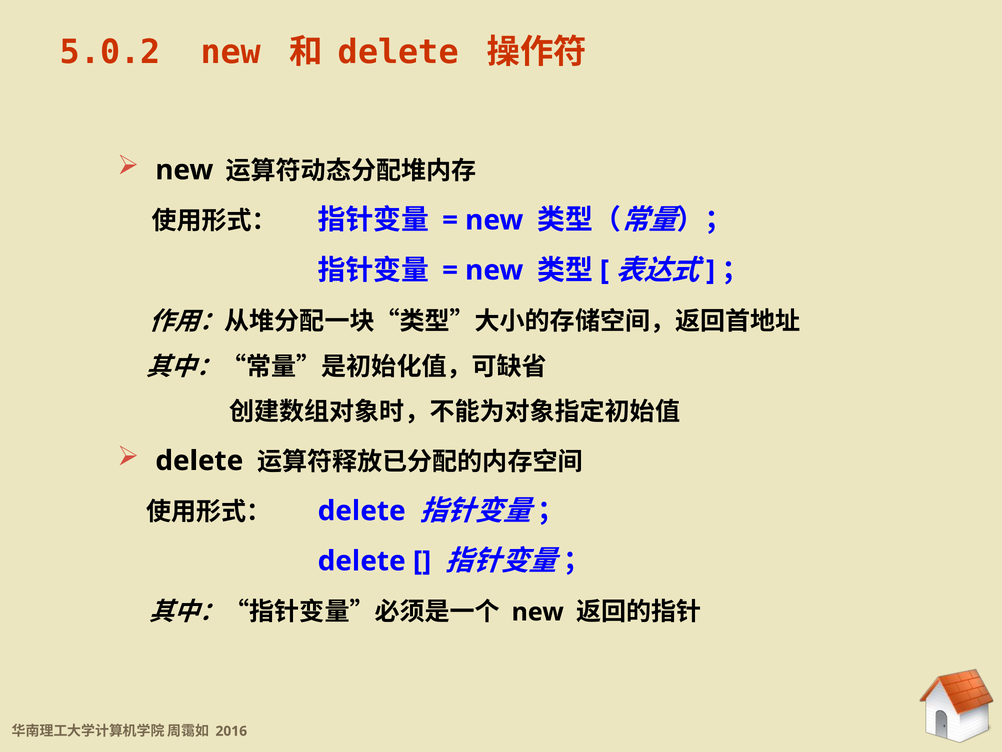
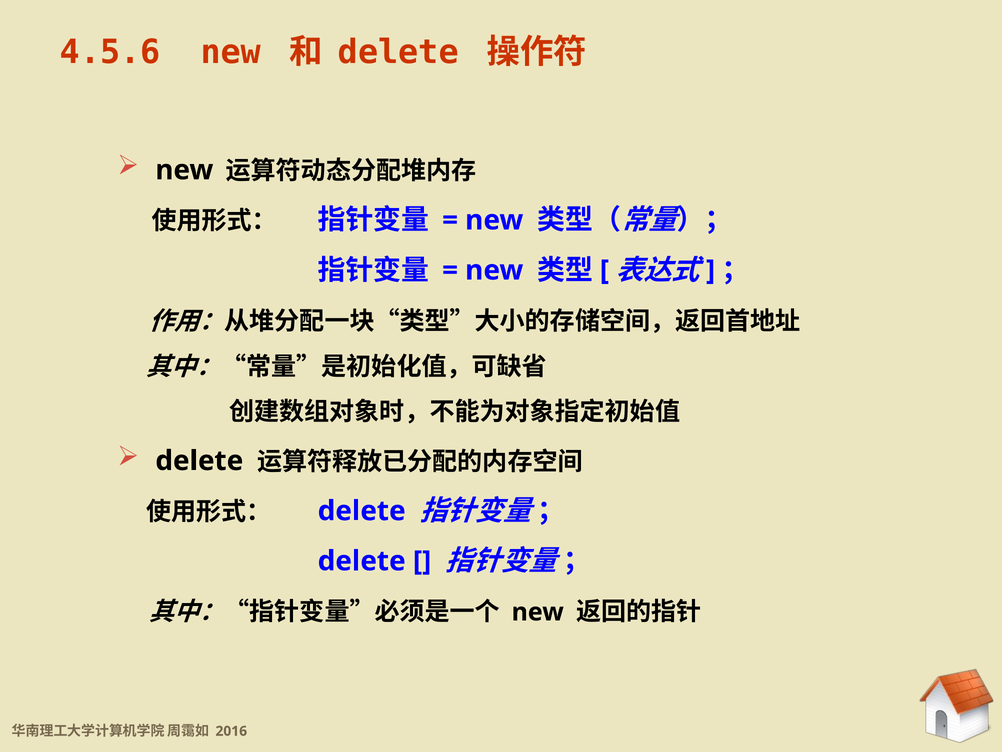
5.0.2: 5.0.2 -> 4.5.6
